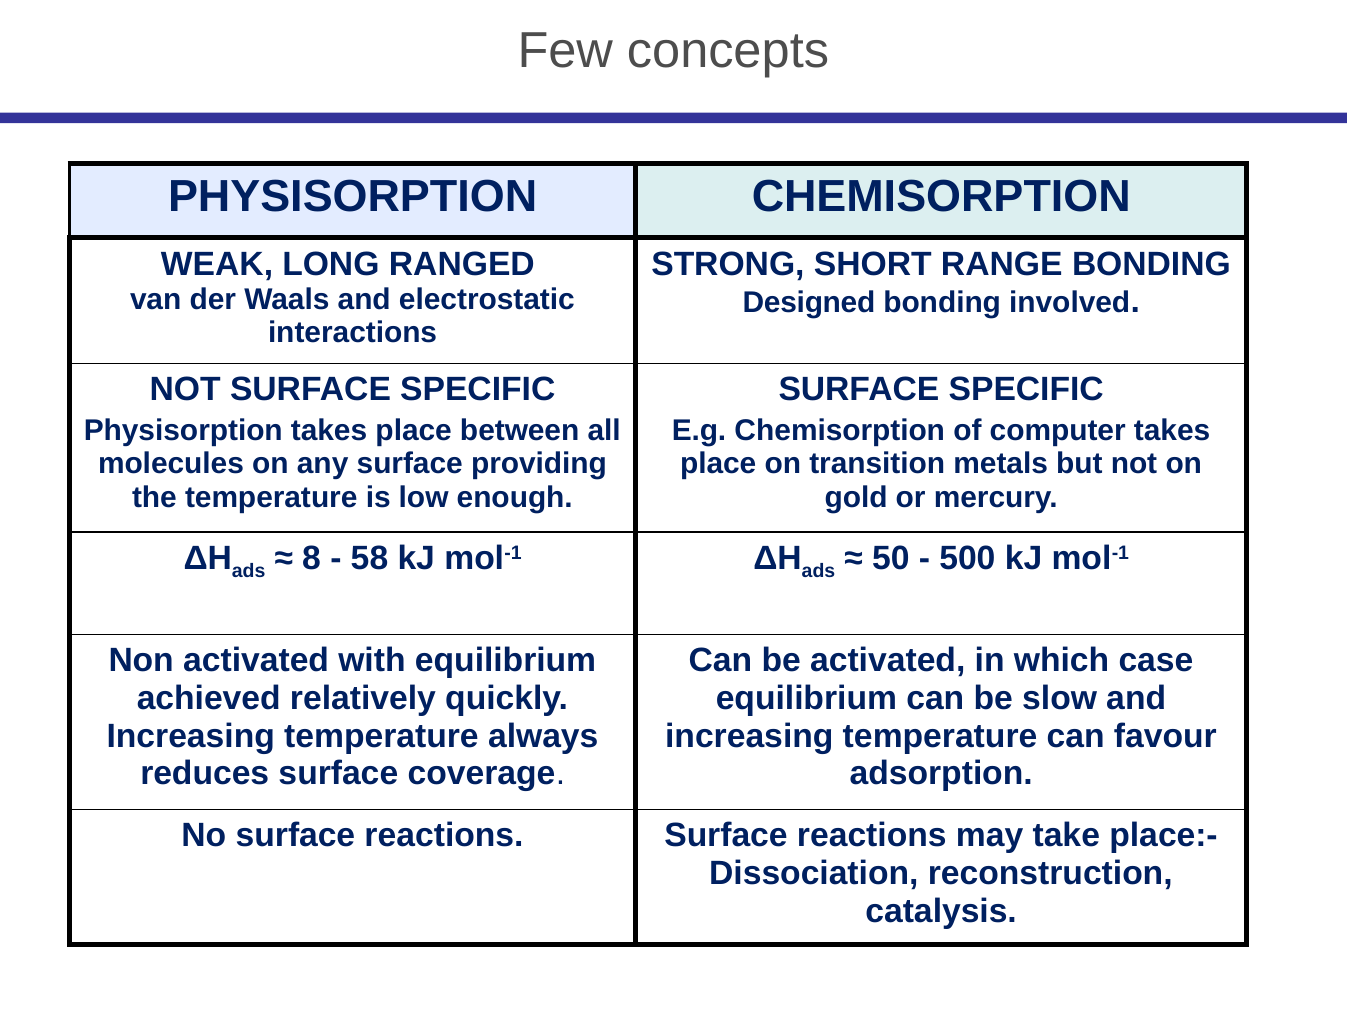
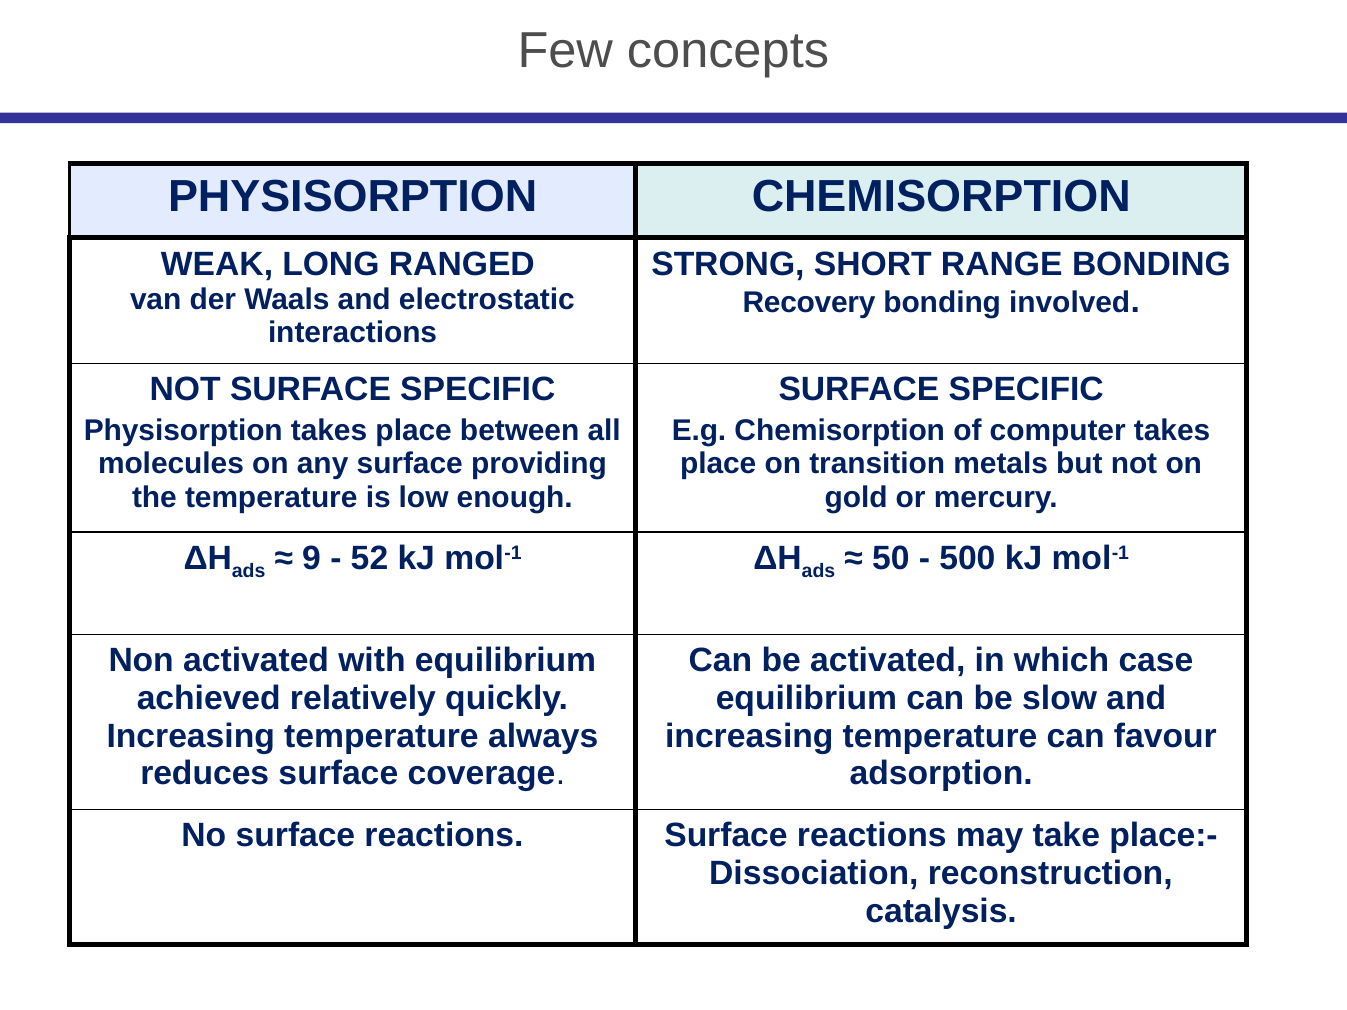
Designed: Designed -> Recovery
8: 8 -> 9
58: 58 -> 52
